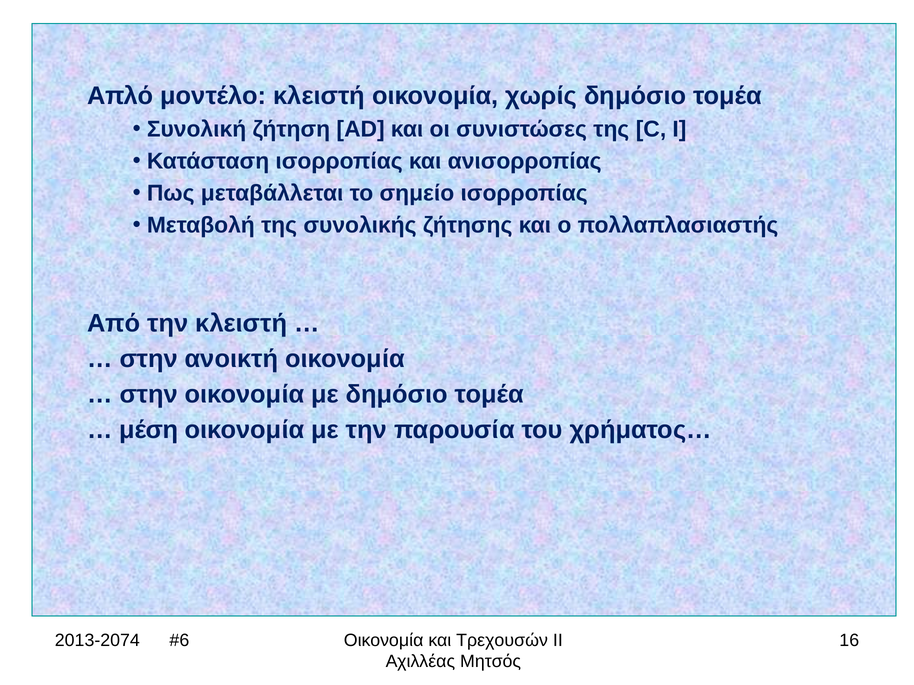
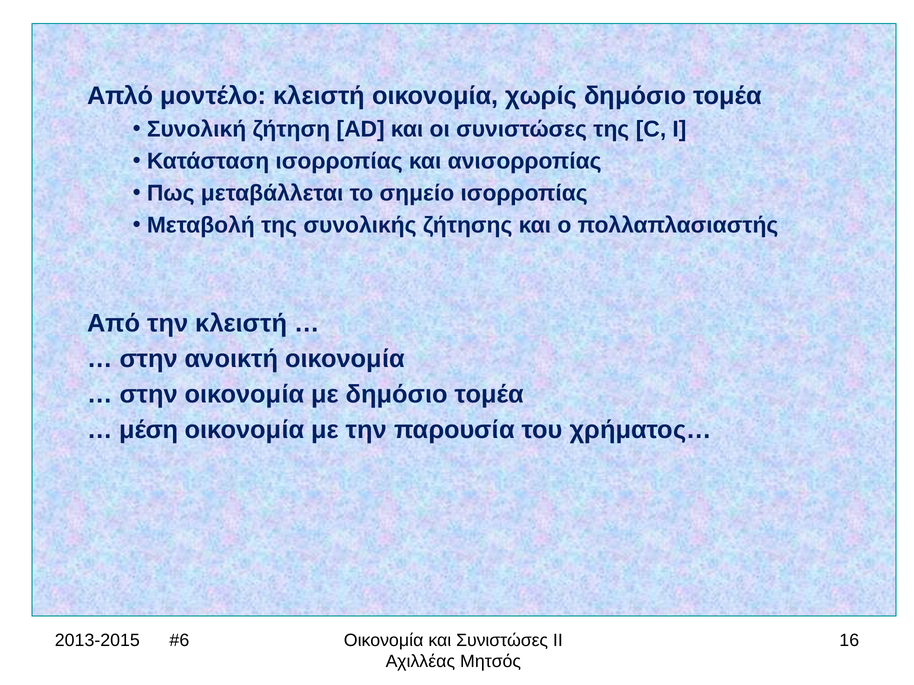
2013-2074: 2013-2074 -> 2013-2015
και Τρεχουσών: Τρεχουσών -> Συνιστώσες
